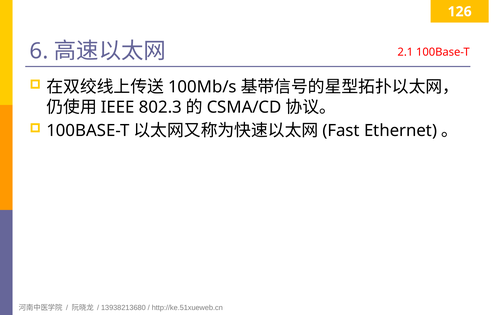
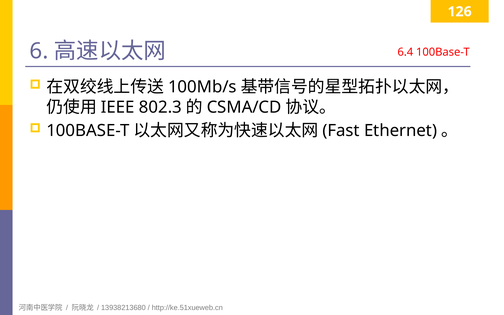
2.1: 2.1 -> 6.4
